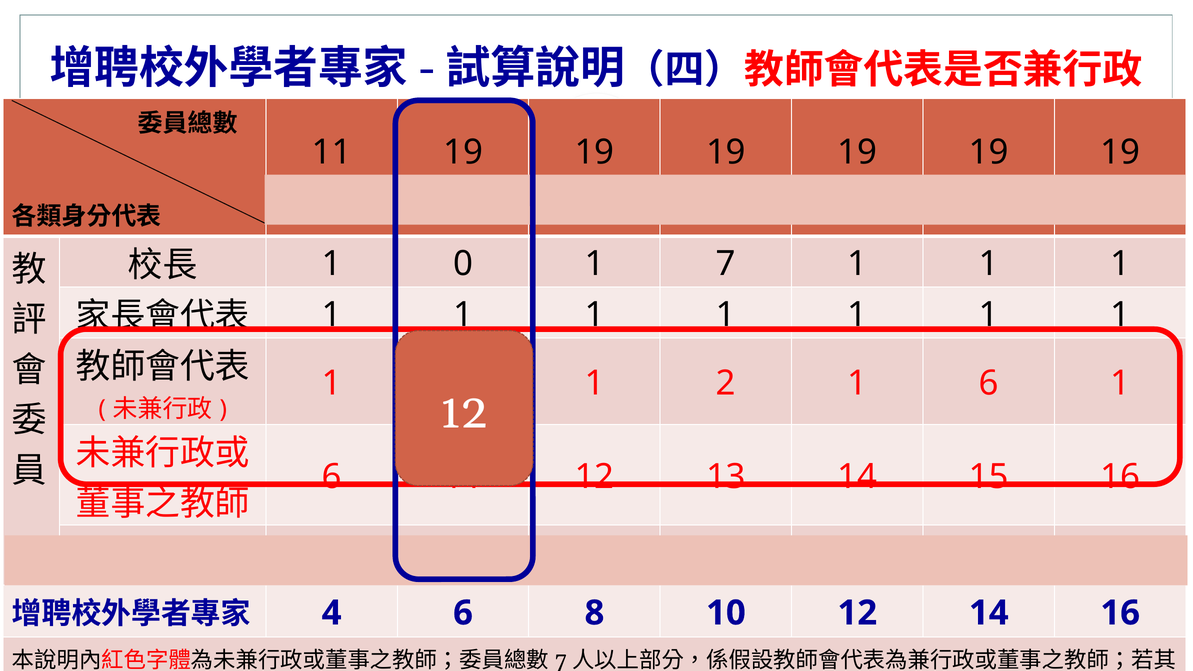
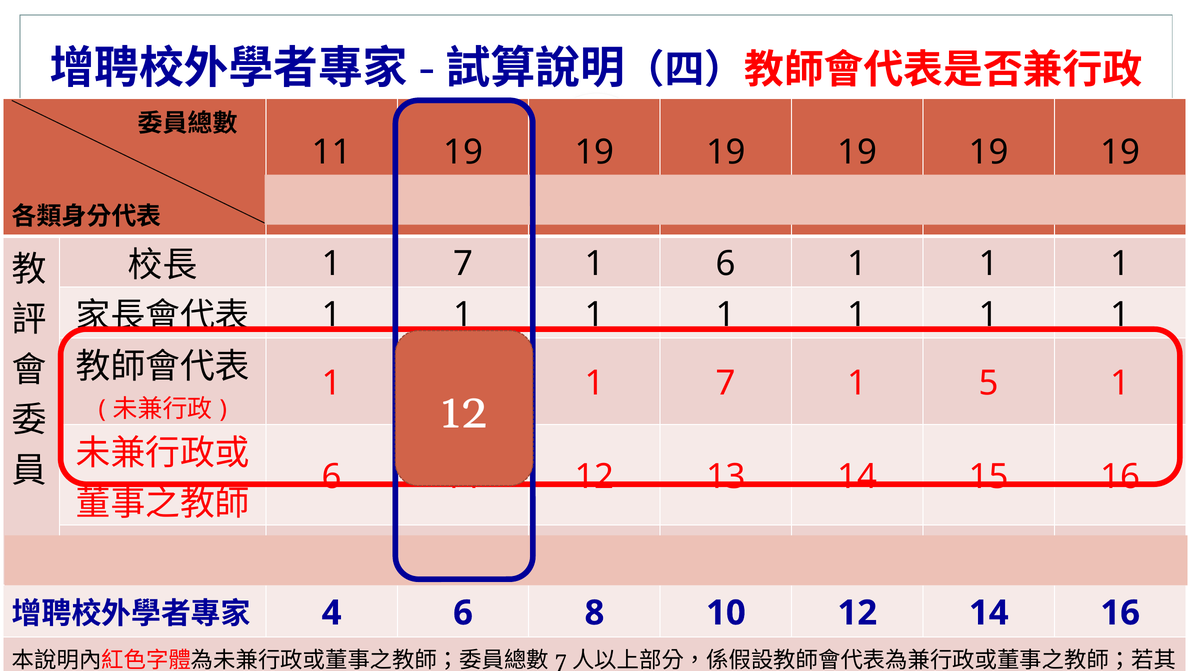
0 at (463, 264): 0 -> 7
1 7: 7 -> 6
2 at (726, 383): 2 -> 7
1 6: 6 -> 5
